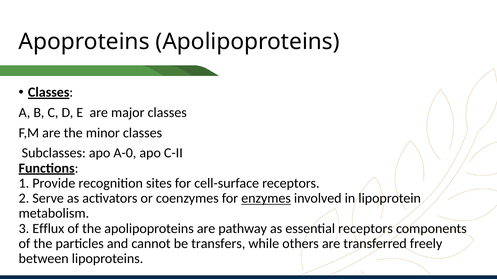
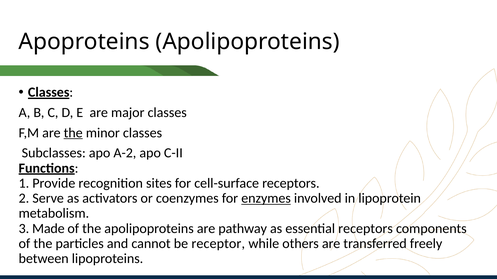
the at (73, 133) underline: none -> present
A-0: A-0 -> A-2
Efflux: Efflux -> Made
transfers: transfers -> receptor
